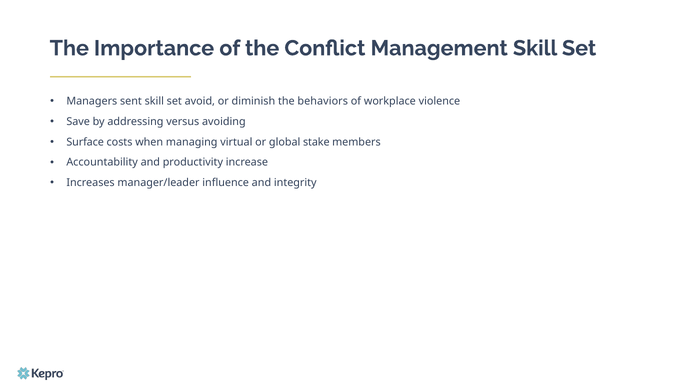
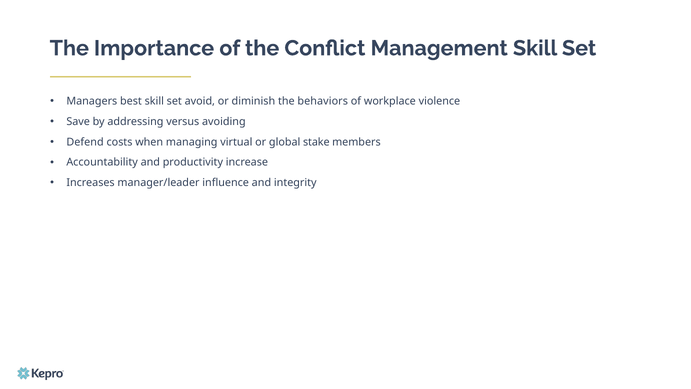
sent: sent -> best
Surface: Surface -> Defend
